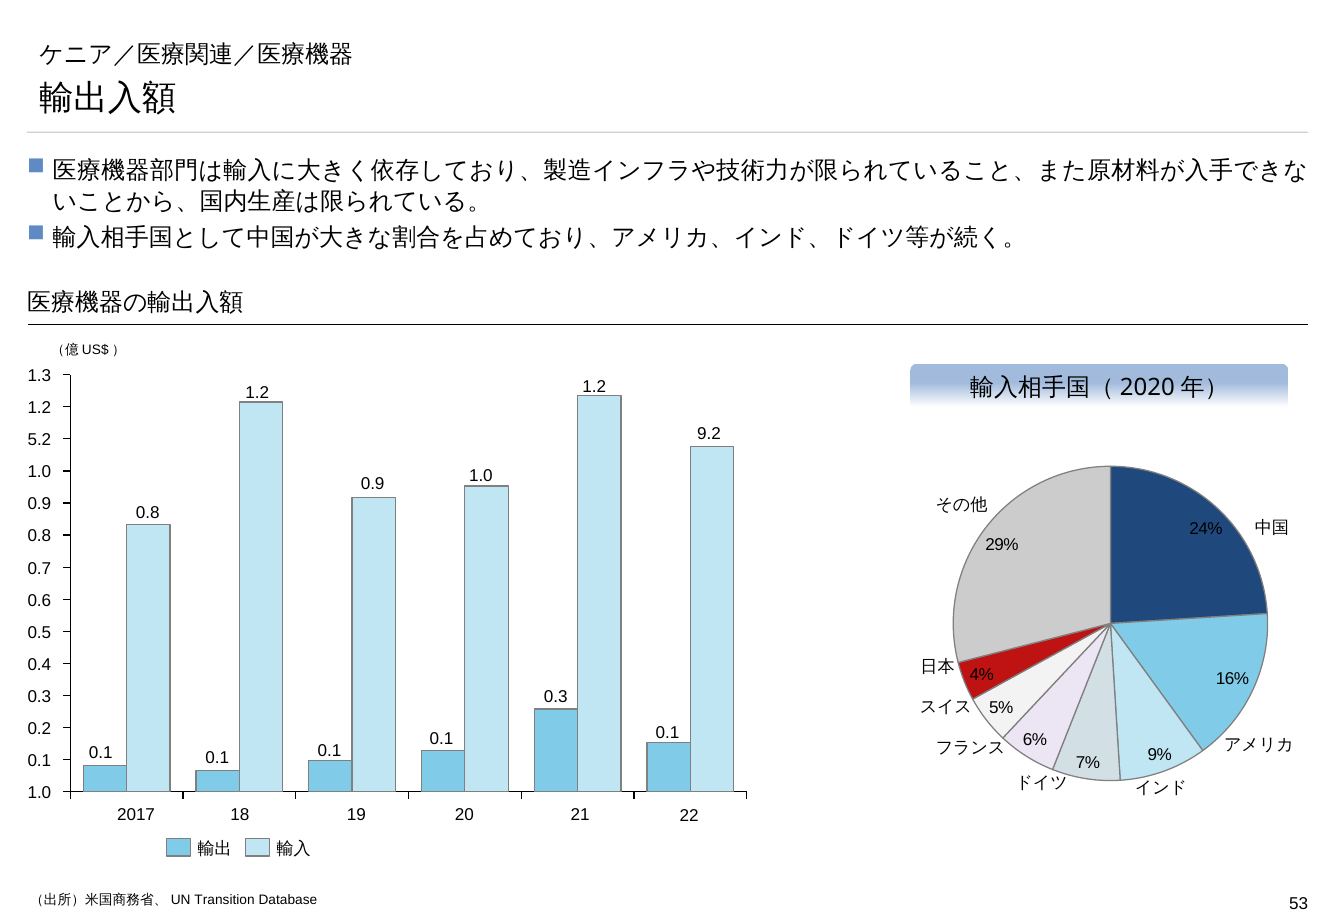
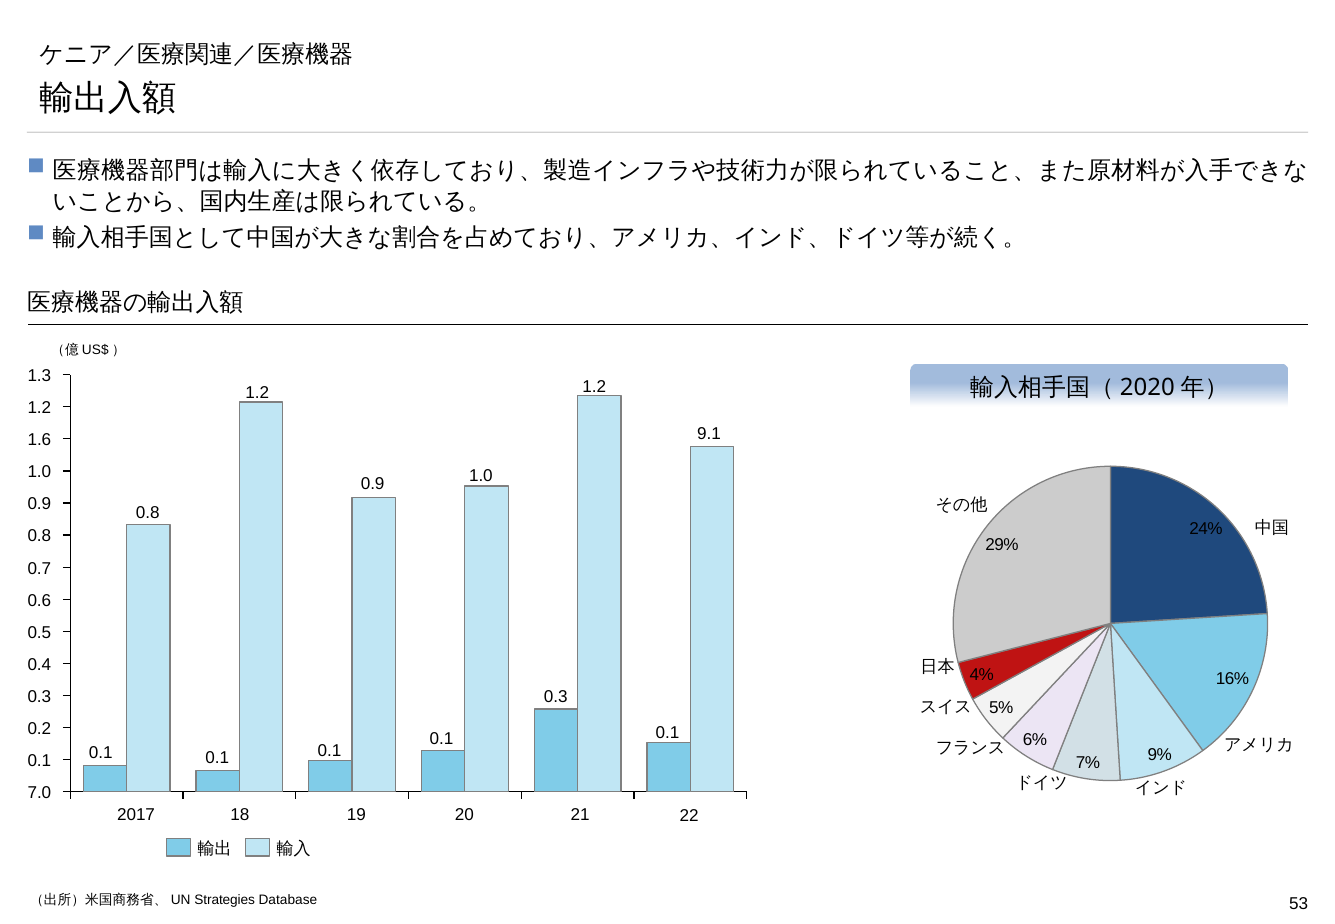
9.2: 9.2 -> 9.1
5.2: 5.2 -> 1.6
1.0 at (39, 793): 1.0 -> 7.0
Transition: Transition -> Strategies
